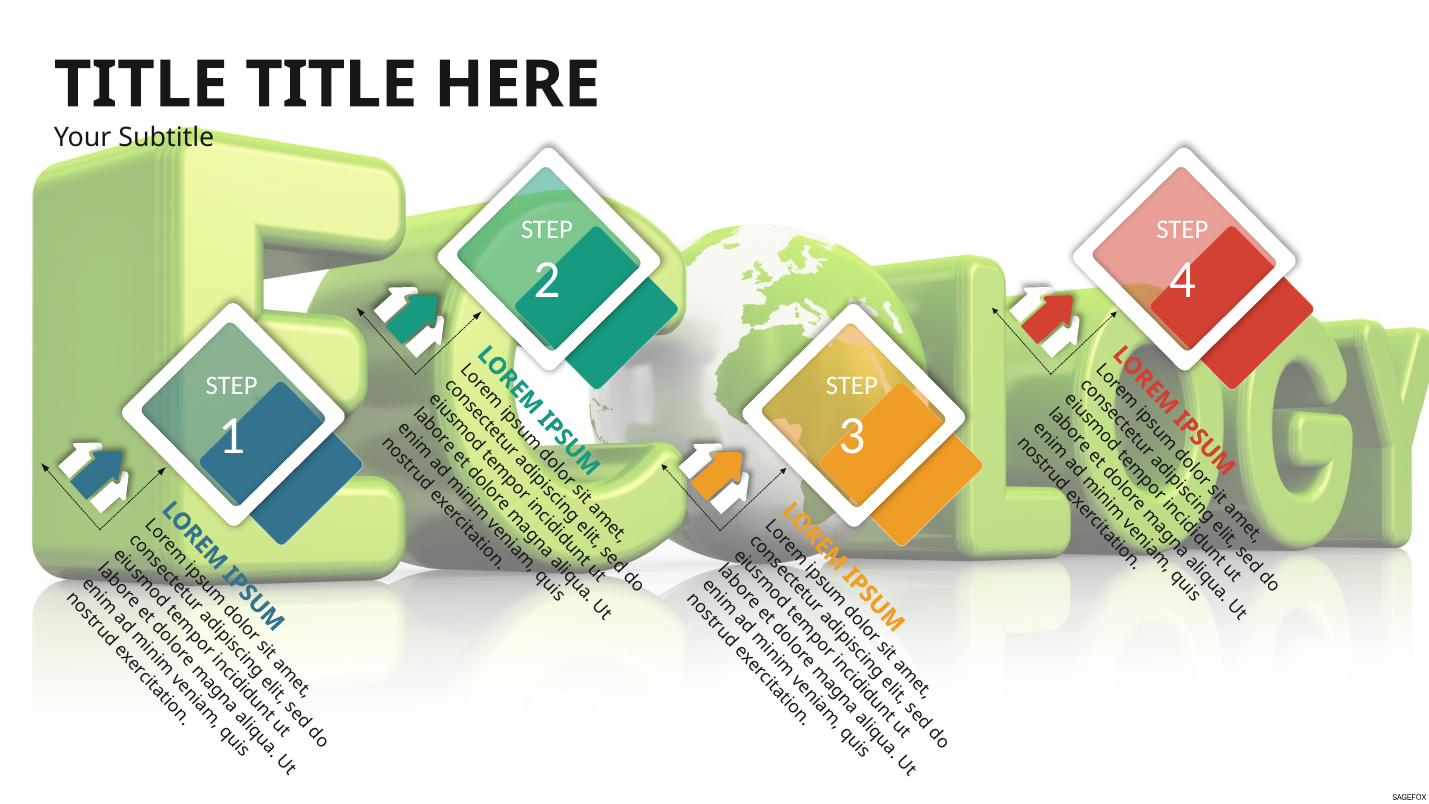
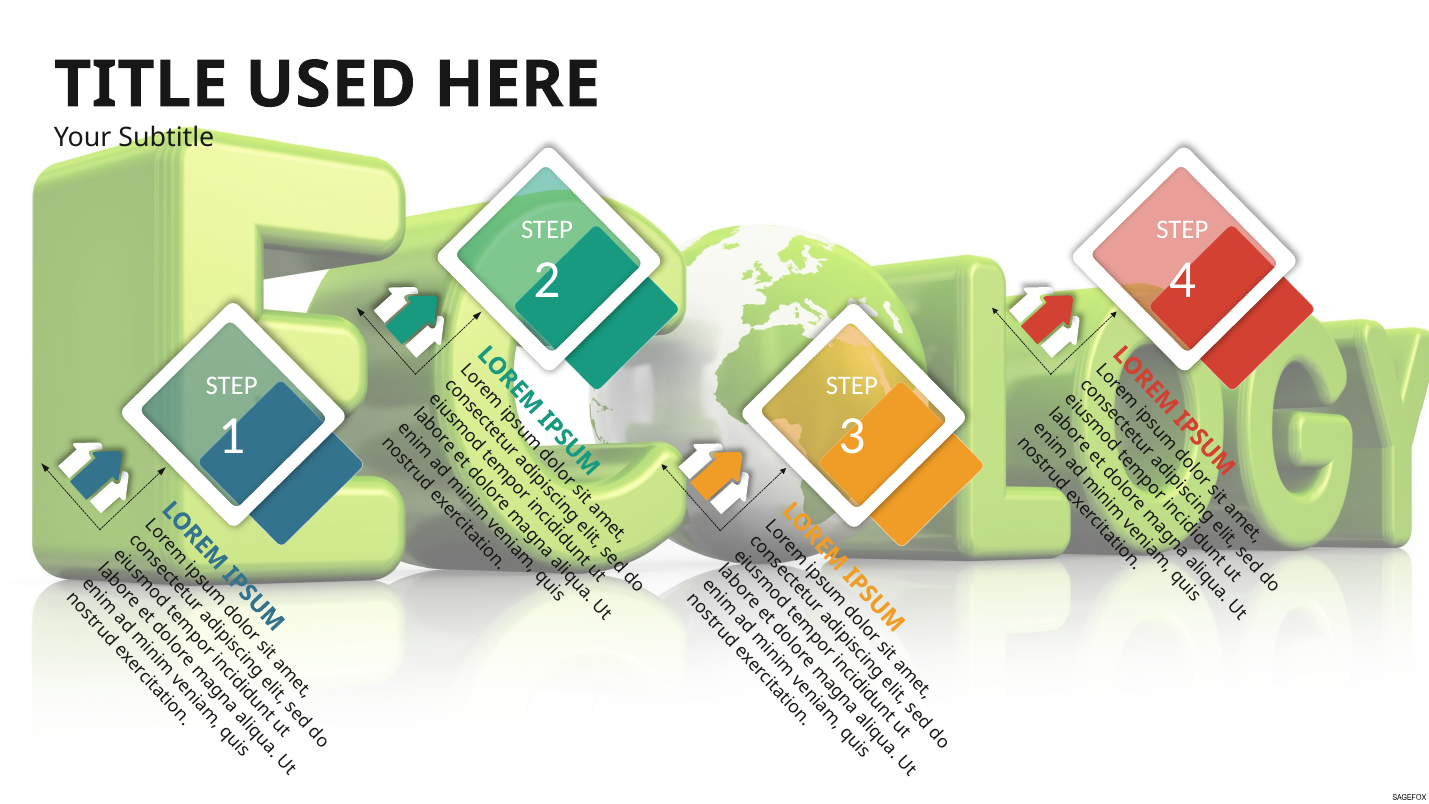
TITLE at (331, 85): TITLE -> USED
